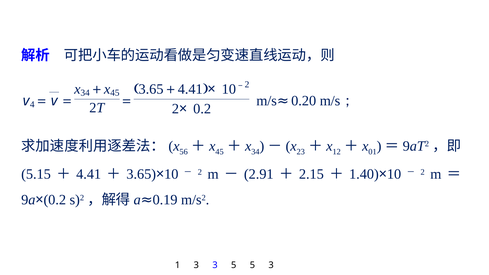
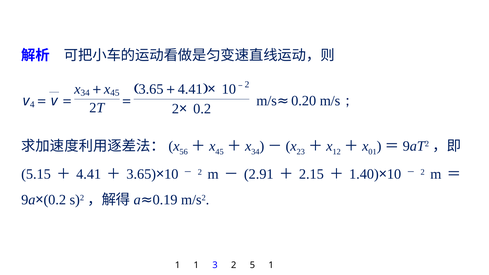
1 3: 3 -> 1
3 5: 5 -> 2
5 3: 3 -> 1
